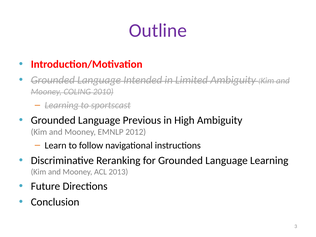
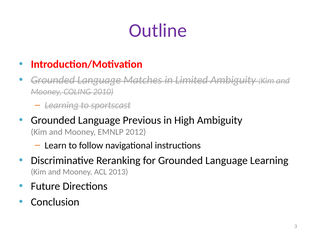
Intended: Intended -> Matches
